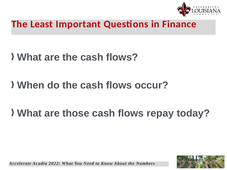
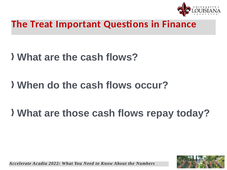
Least: Least -> Treat
